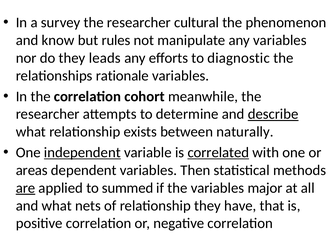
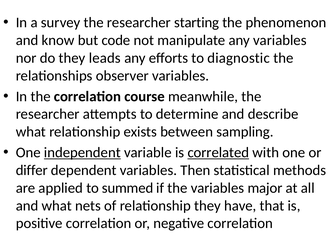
cultural: cultural -> starting
rules: rules -> code
rationale: rationale -> observer
cohort: cohort -> course
describe underline: present -> none
naturally: naturally -> sampling
areas: areas -> differ
are underline: present -> none
